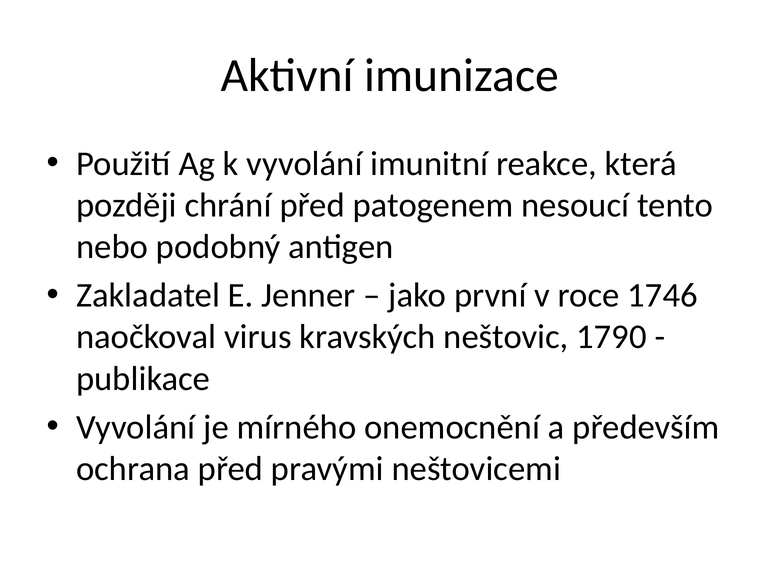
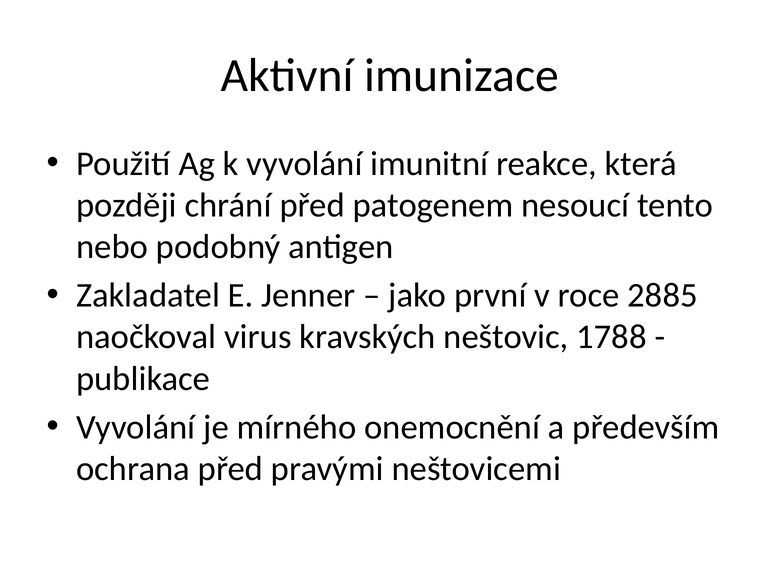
1746: 1746 -> 2885
1790: 1790 -> 1788
